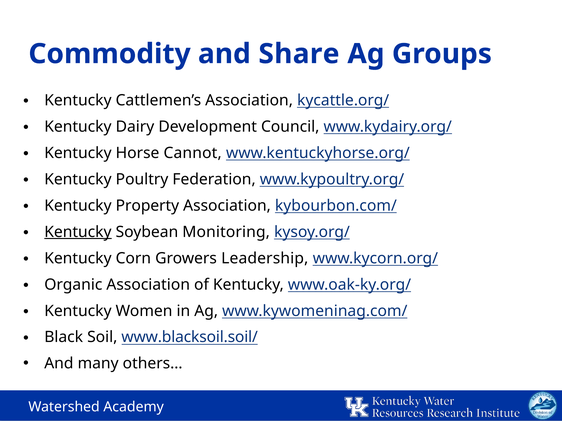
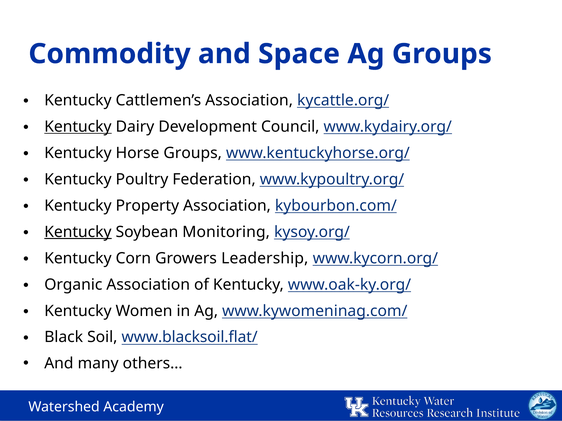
Share: Share -> Space
Kentucky at (78, 127) underline: none -> present
Horse Cannot: Cannot -> Groups
www.blacksoil.soil/: www.blacksoil.soil/ -> www.blacksoil.flat/
